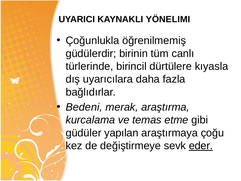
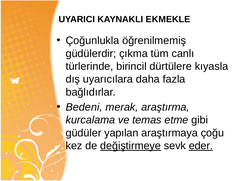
YÖNELIMI: YÖNELIMI -> EKMEKLE
birinin: birinin -> çıkma
değiştirmeye underline: none -> present
